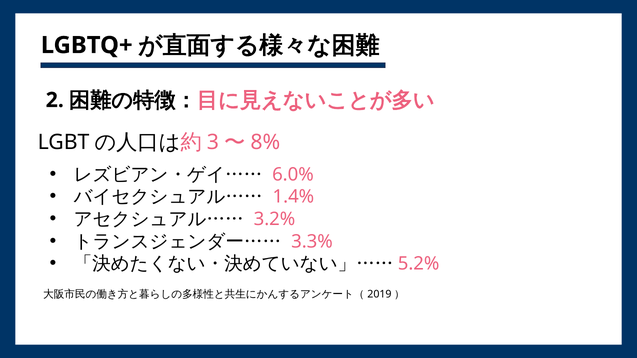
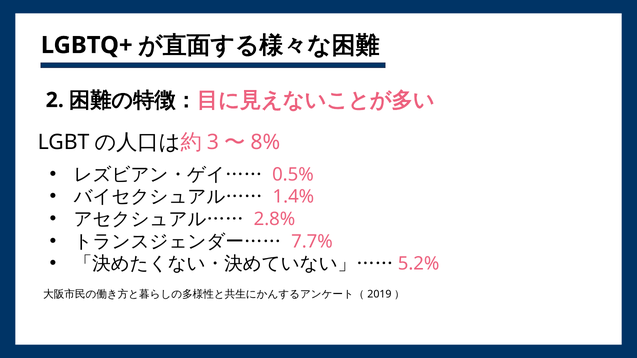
6.0%: 6.0% -> 0.5%
3.2%: 3.2% -> 2.8%
3.3%: 3.3% -> 7.7%
